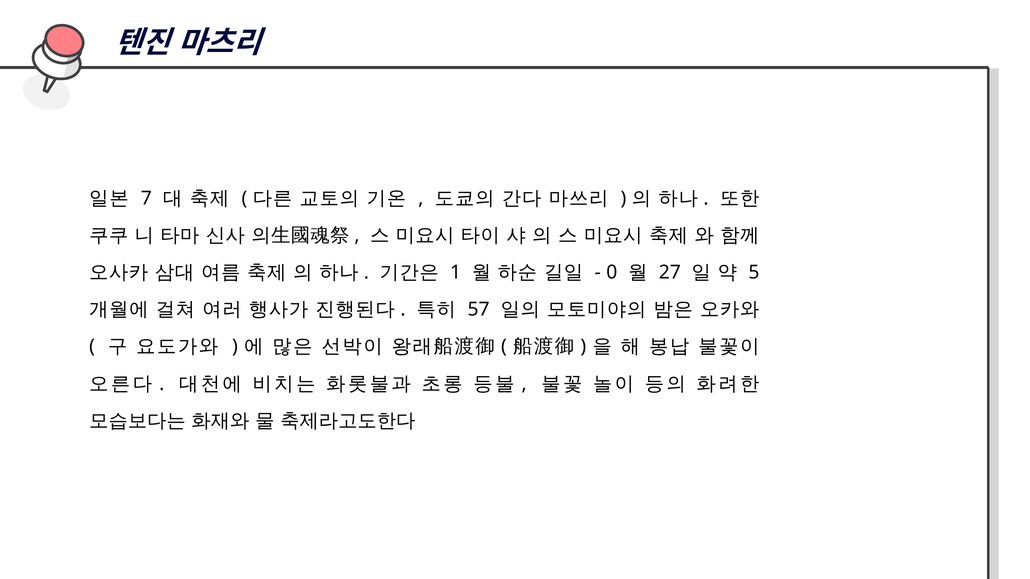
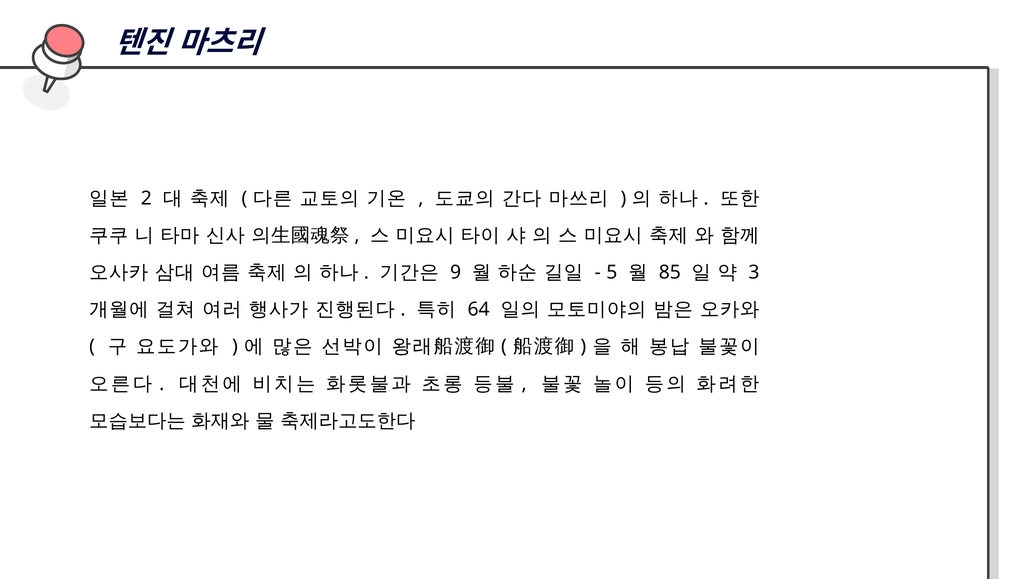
7: 7 -> 2
1: 1 -> 9
0: 0 -> 5
27: 27 -> 85
5: 5 -> 3
57: 57 -> 64
